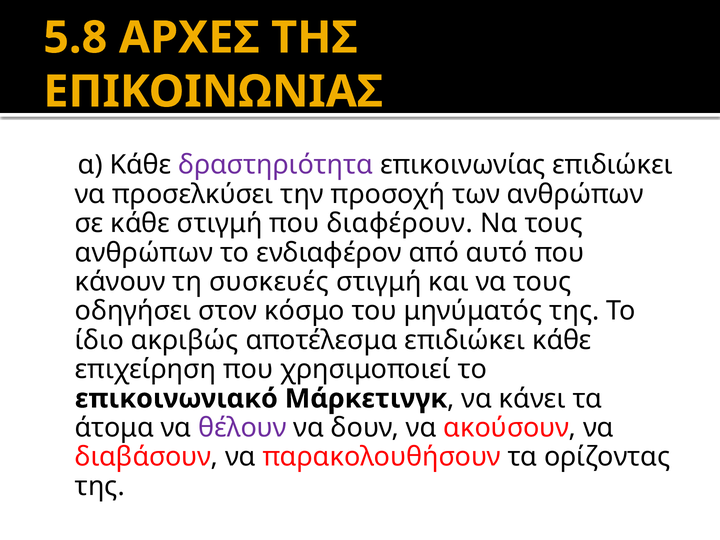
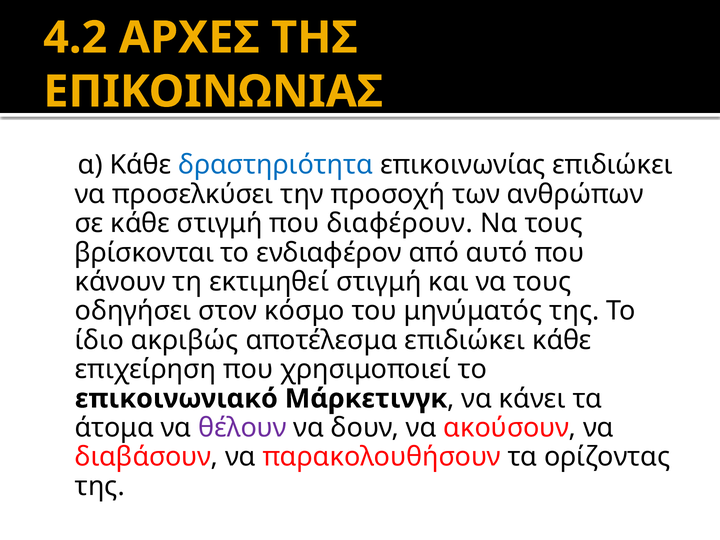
5.8: 5.8 -> 4.2
δραστηριότητα colour: purple -> blue
ανθρώπων at (144, 253): ανθρώπων -> βρίσκονται
συσκευές: συσκευές -> εκτιμηθεί
